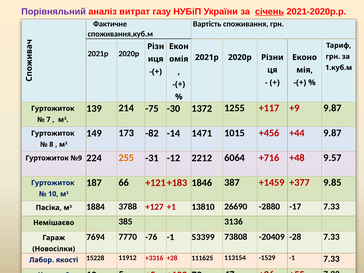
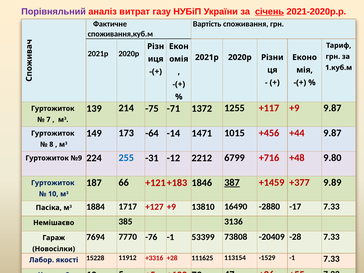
-30: -30 -> -71
-82: -82 -> -64
255 colour: orange -> blue
6064: 6064 -> 6799
9.57: 9.57 -> 9.80
387 underline: none -> present
9.85: 9.85 -> 9.89
3788: 3788 -> 1717
+127 +1: +1 -> +9
26690: 26690 -> 16490
